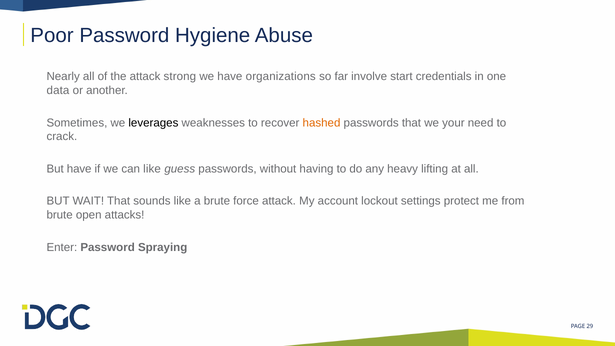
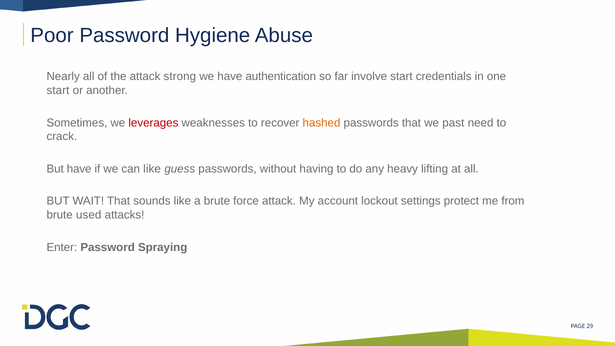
organizations: organizations -> authentication
data at (58, 90): data -> start
leverages colour: black -> red
your: your -> past
open: open -> used
